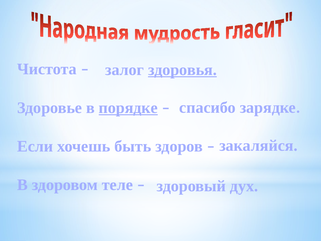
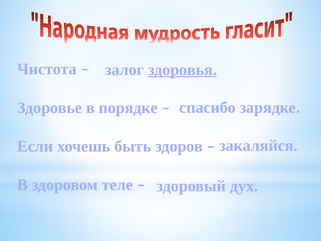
порядке underline: present -> none
